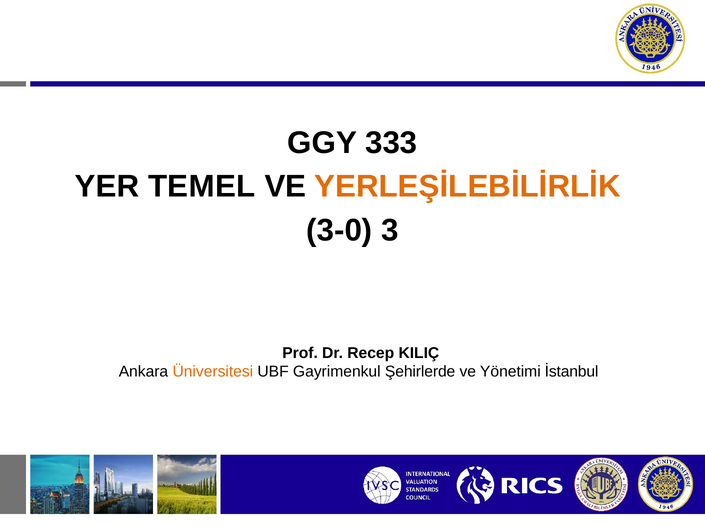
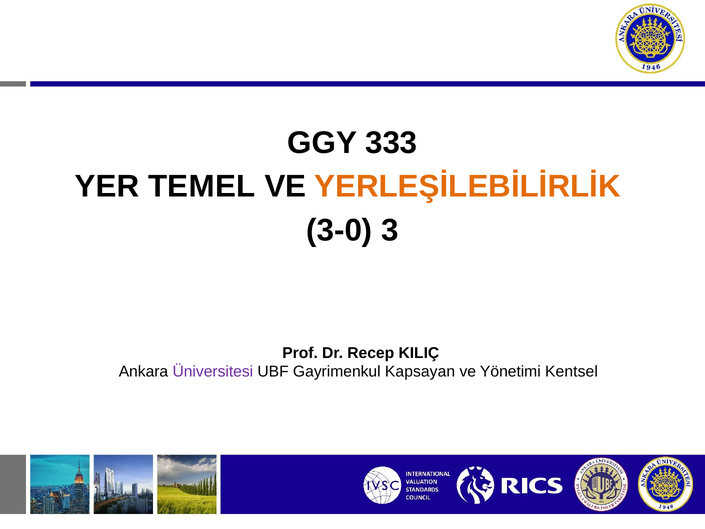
Üniversitesi colour: orange -> purple
Şehirlerde: Şehirlerde -> Kapsayan
İstanbul: İstanbul -> Kentsel
